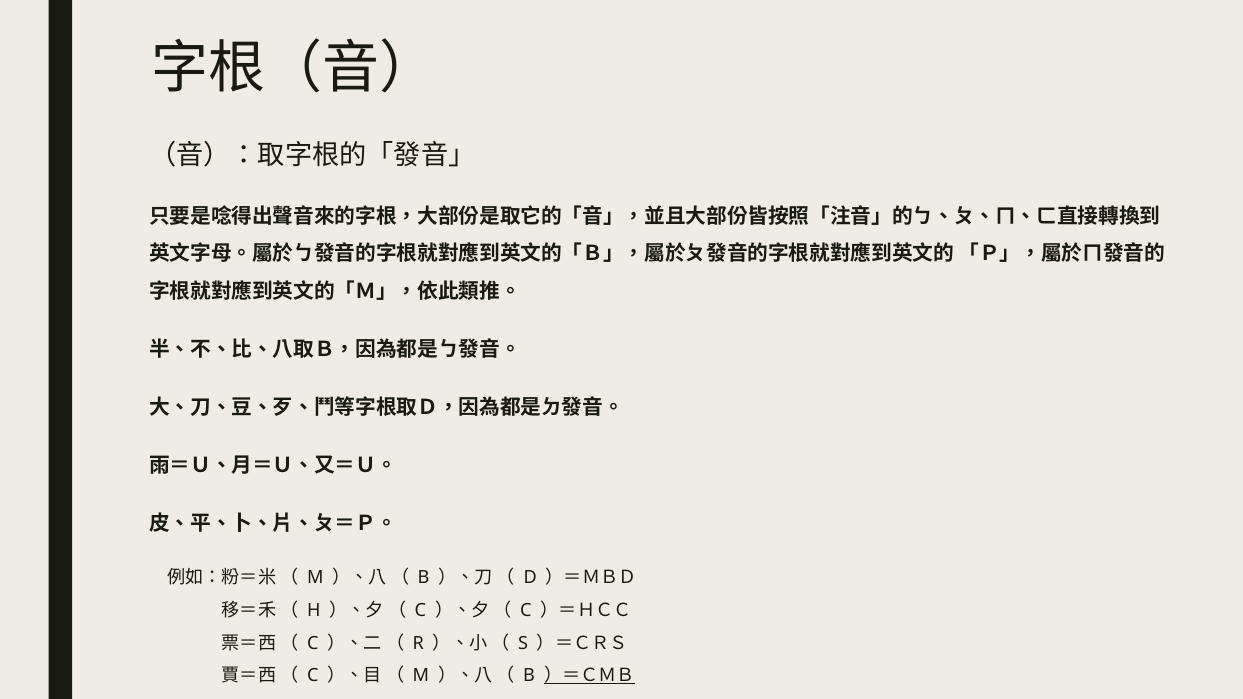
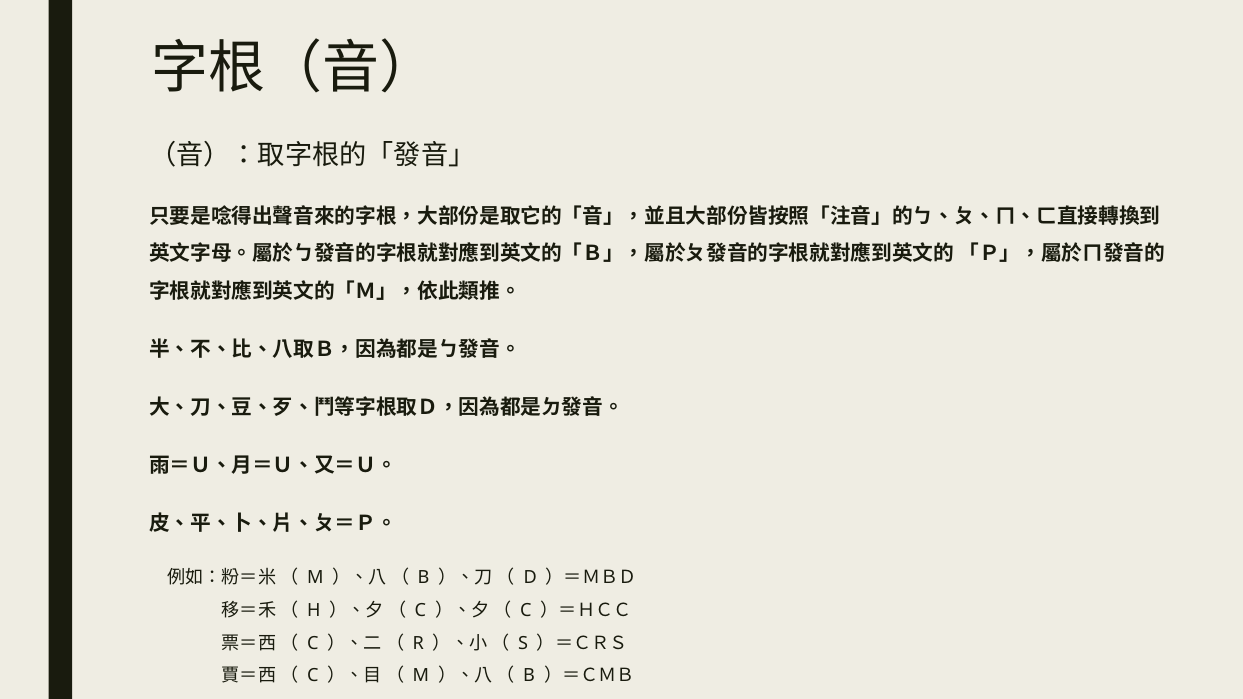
）＝ＣＭＢ underline: present -> none
